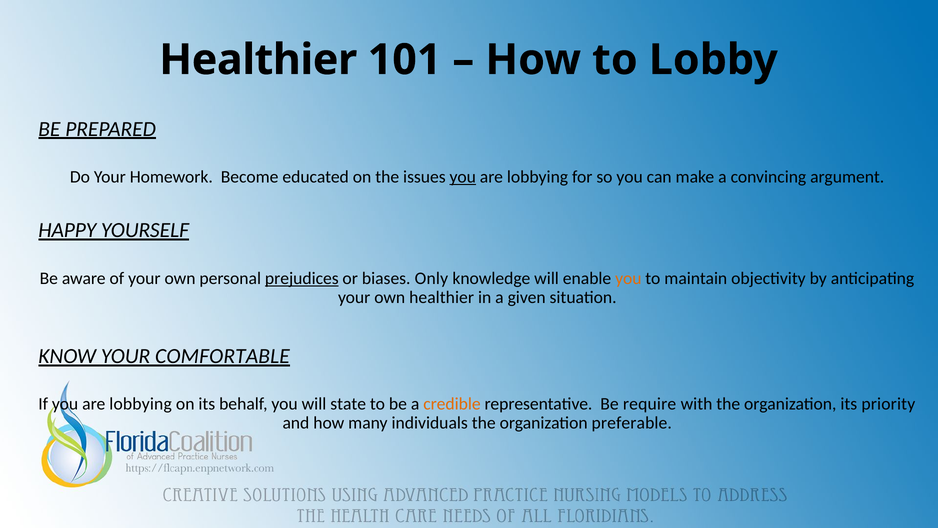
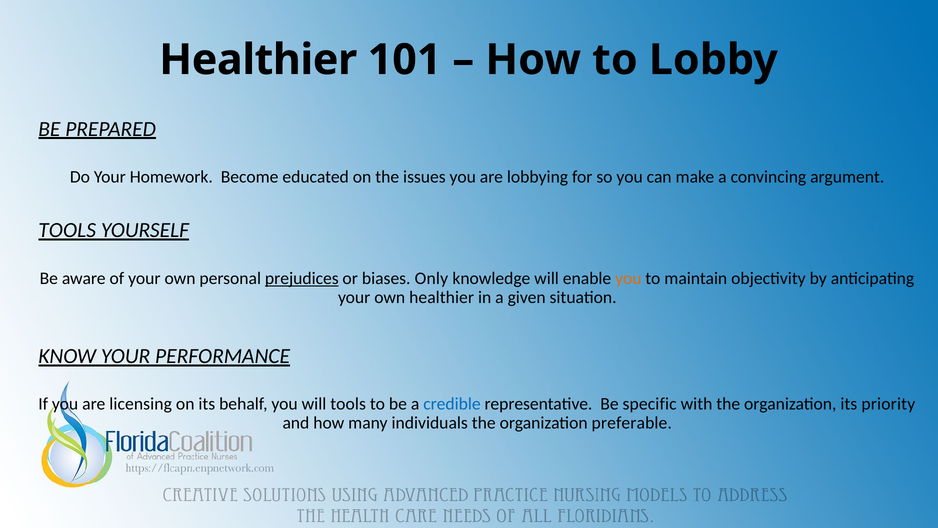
you at (463, 177) underline: present -> none
HAPPY at (67, 230): HAPPY -> TOOLS
COMFORTABLE: COMFORTABLE -> PERFORMANCE
If you are lobbying: lobbying -> licensing
will state: state -> tools
credible colour: orange -> blue
require: require -> specific
